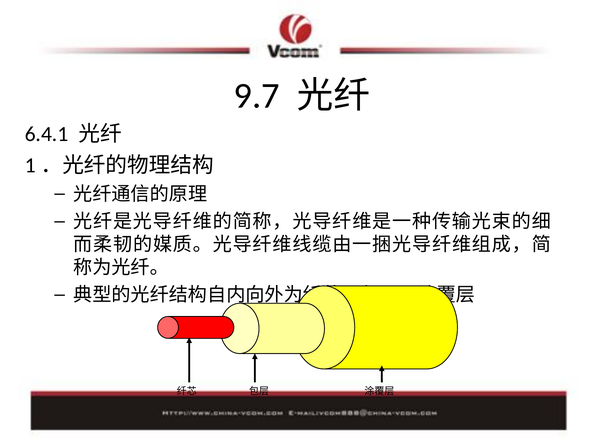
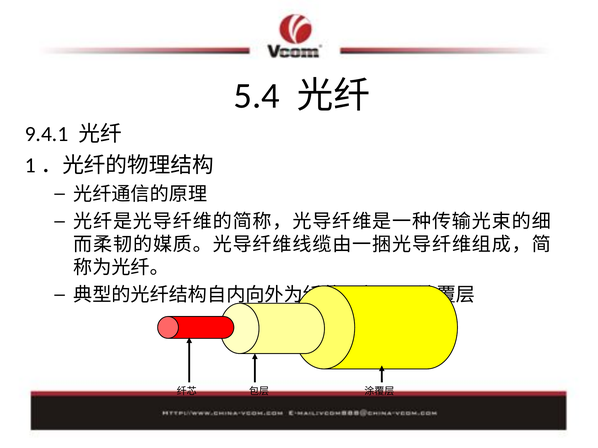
9.7: 9.7 -> 5.4
6.4.1: 6.4.1 -> 9.4.1
